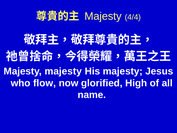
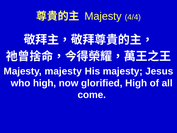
who flow: flow -> high
name: name -> come
